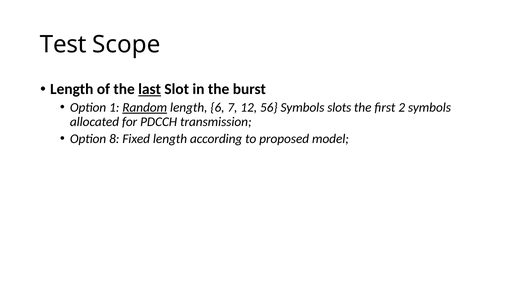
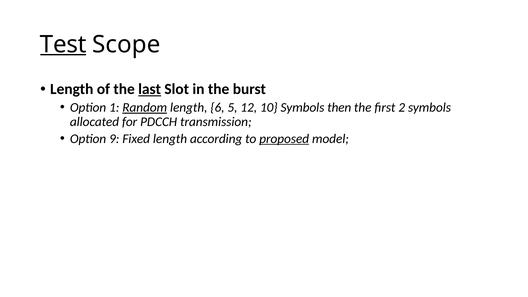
Test underline: none -> present
7: 7 -> 5
56: 56 -> 10
slots: slots -> then
8: 8 -> 9
proposed underline: none -> present
